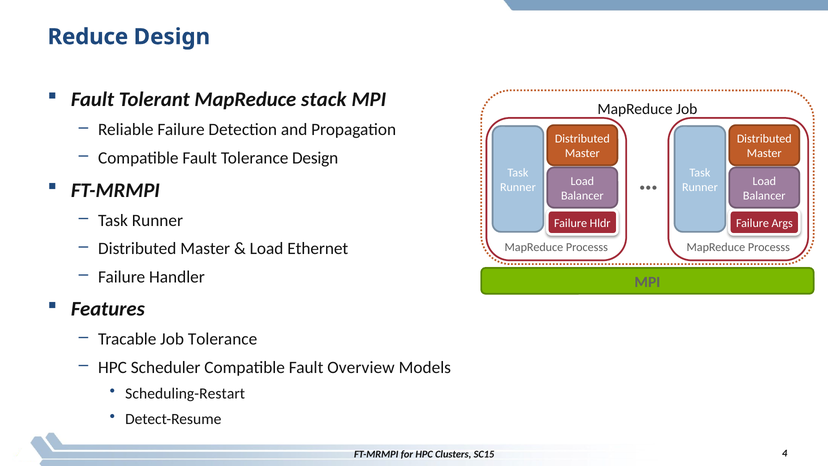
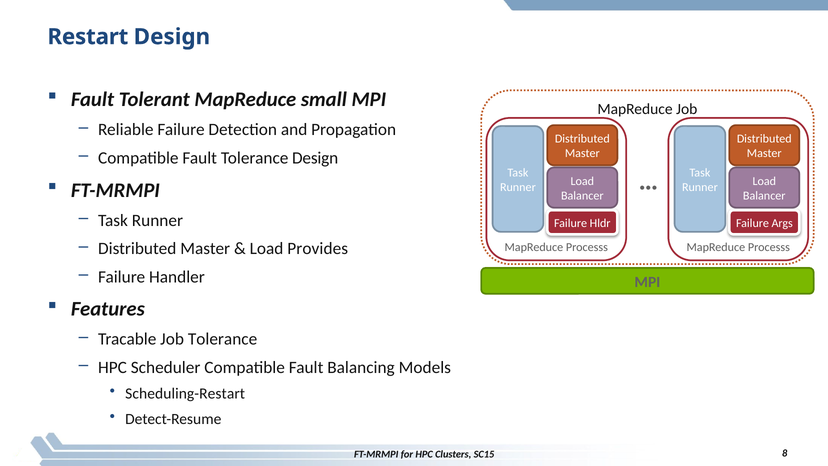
Reduce: Reduce -> Restart
stack: stack -> small
Ethernet: Ethernet -> Provides
Overview: Overview -> Balancing
4: 4 -> 8
